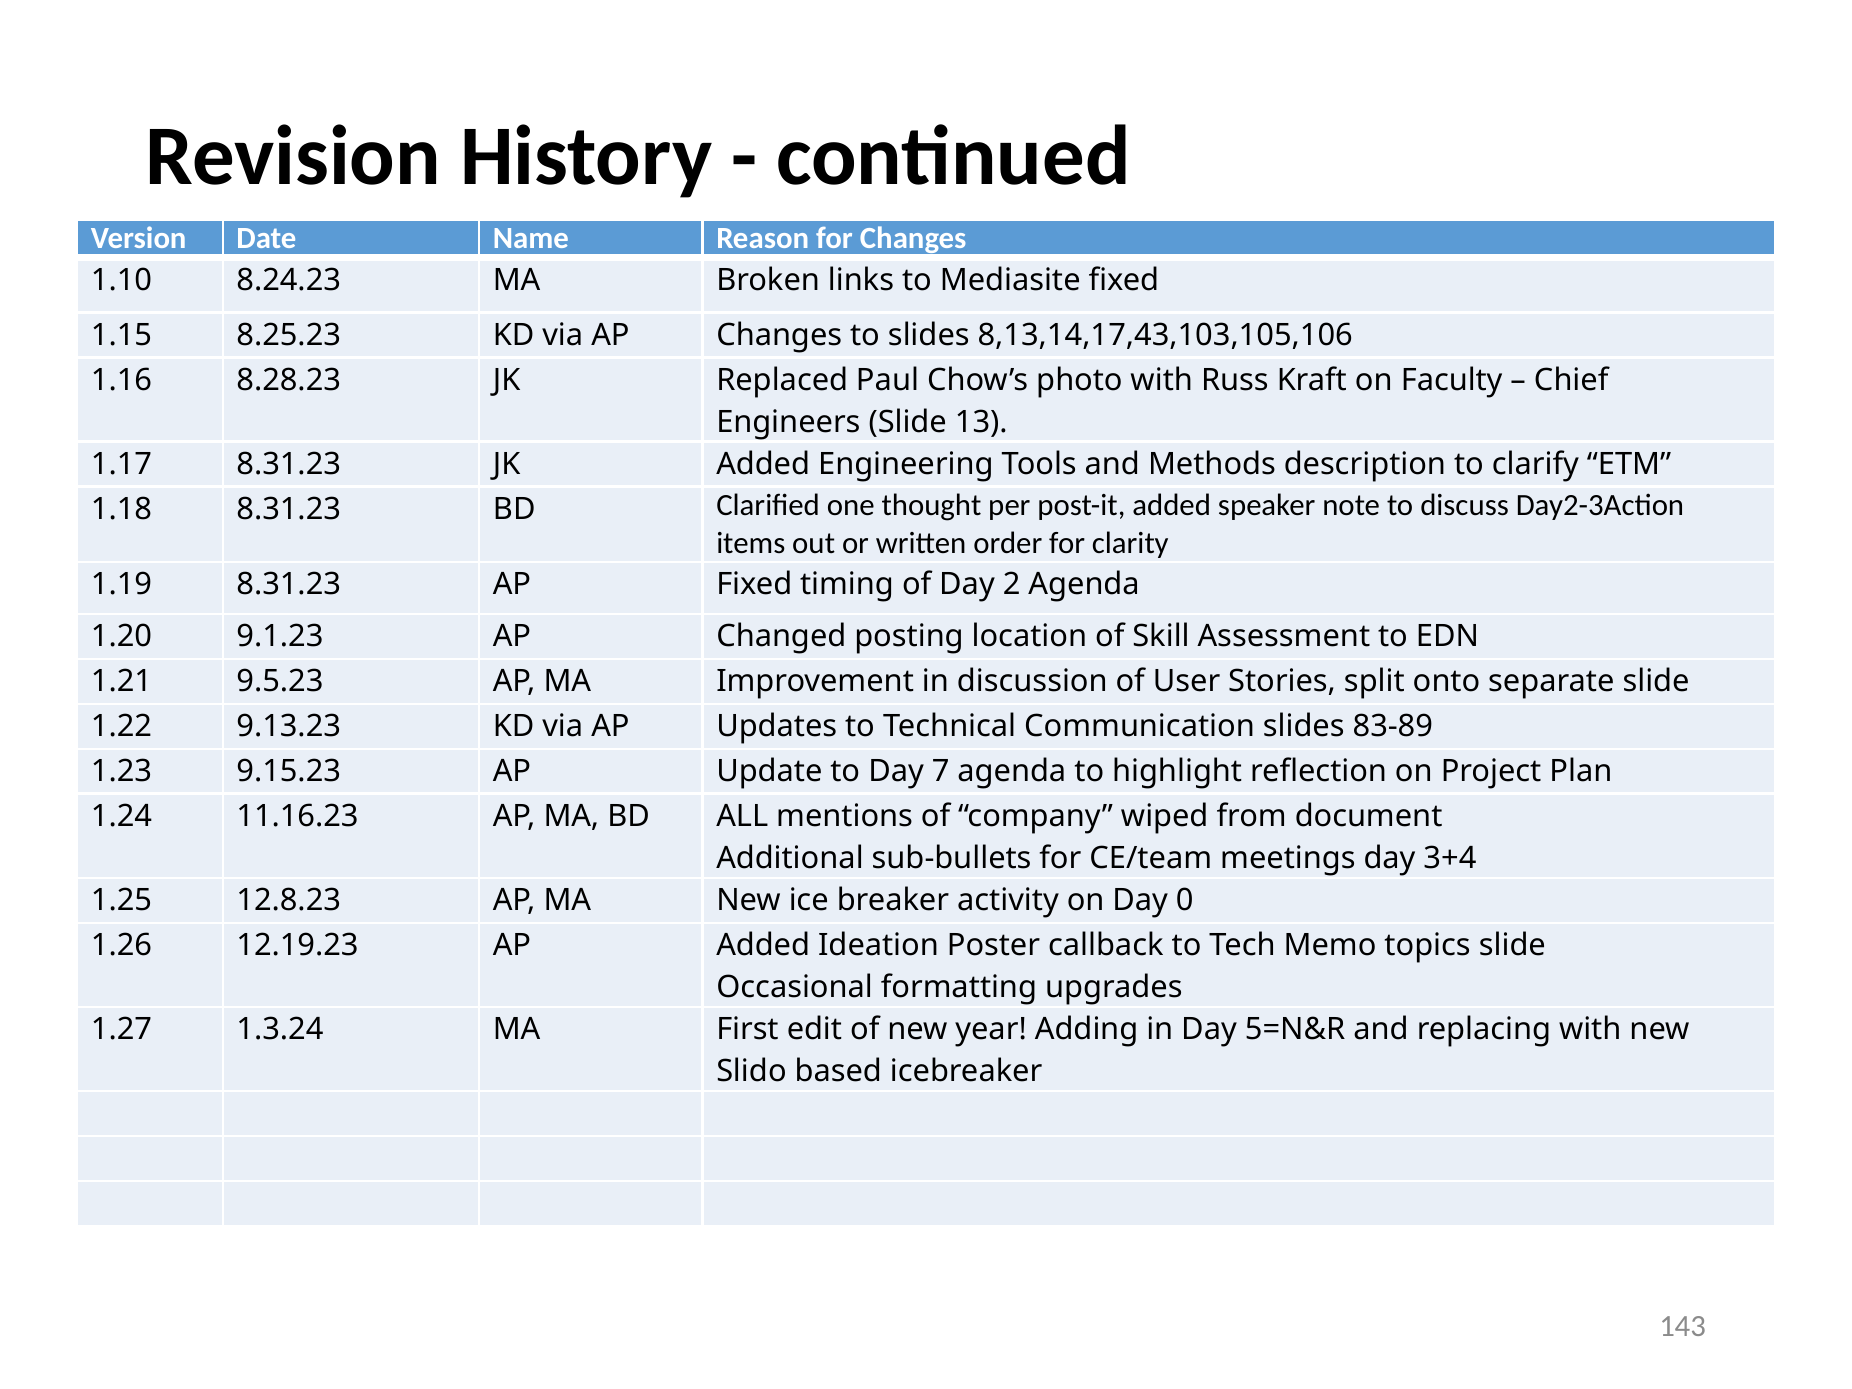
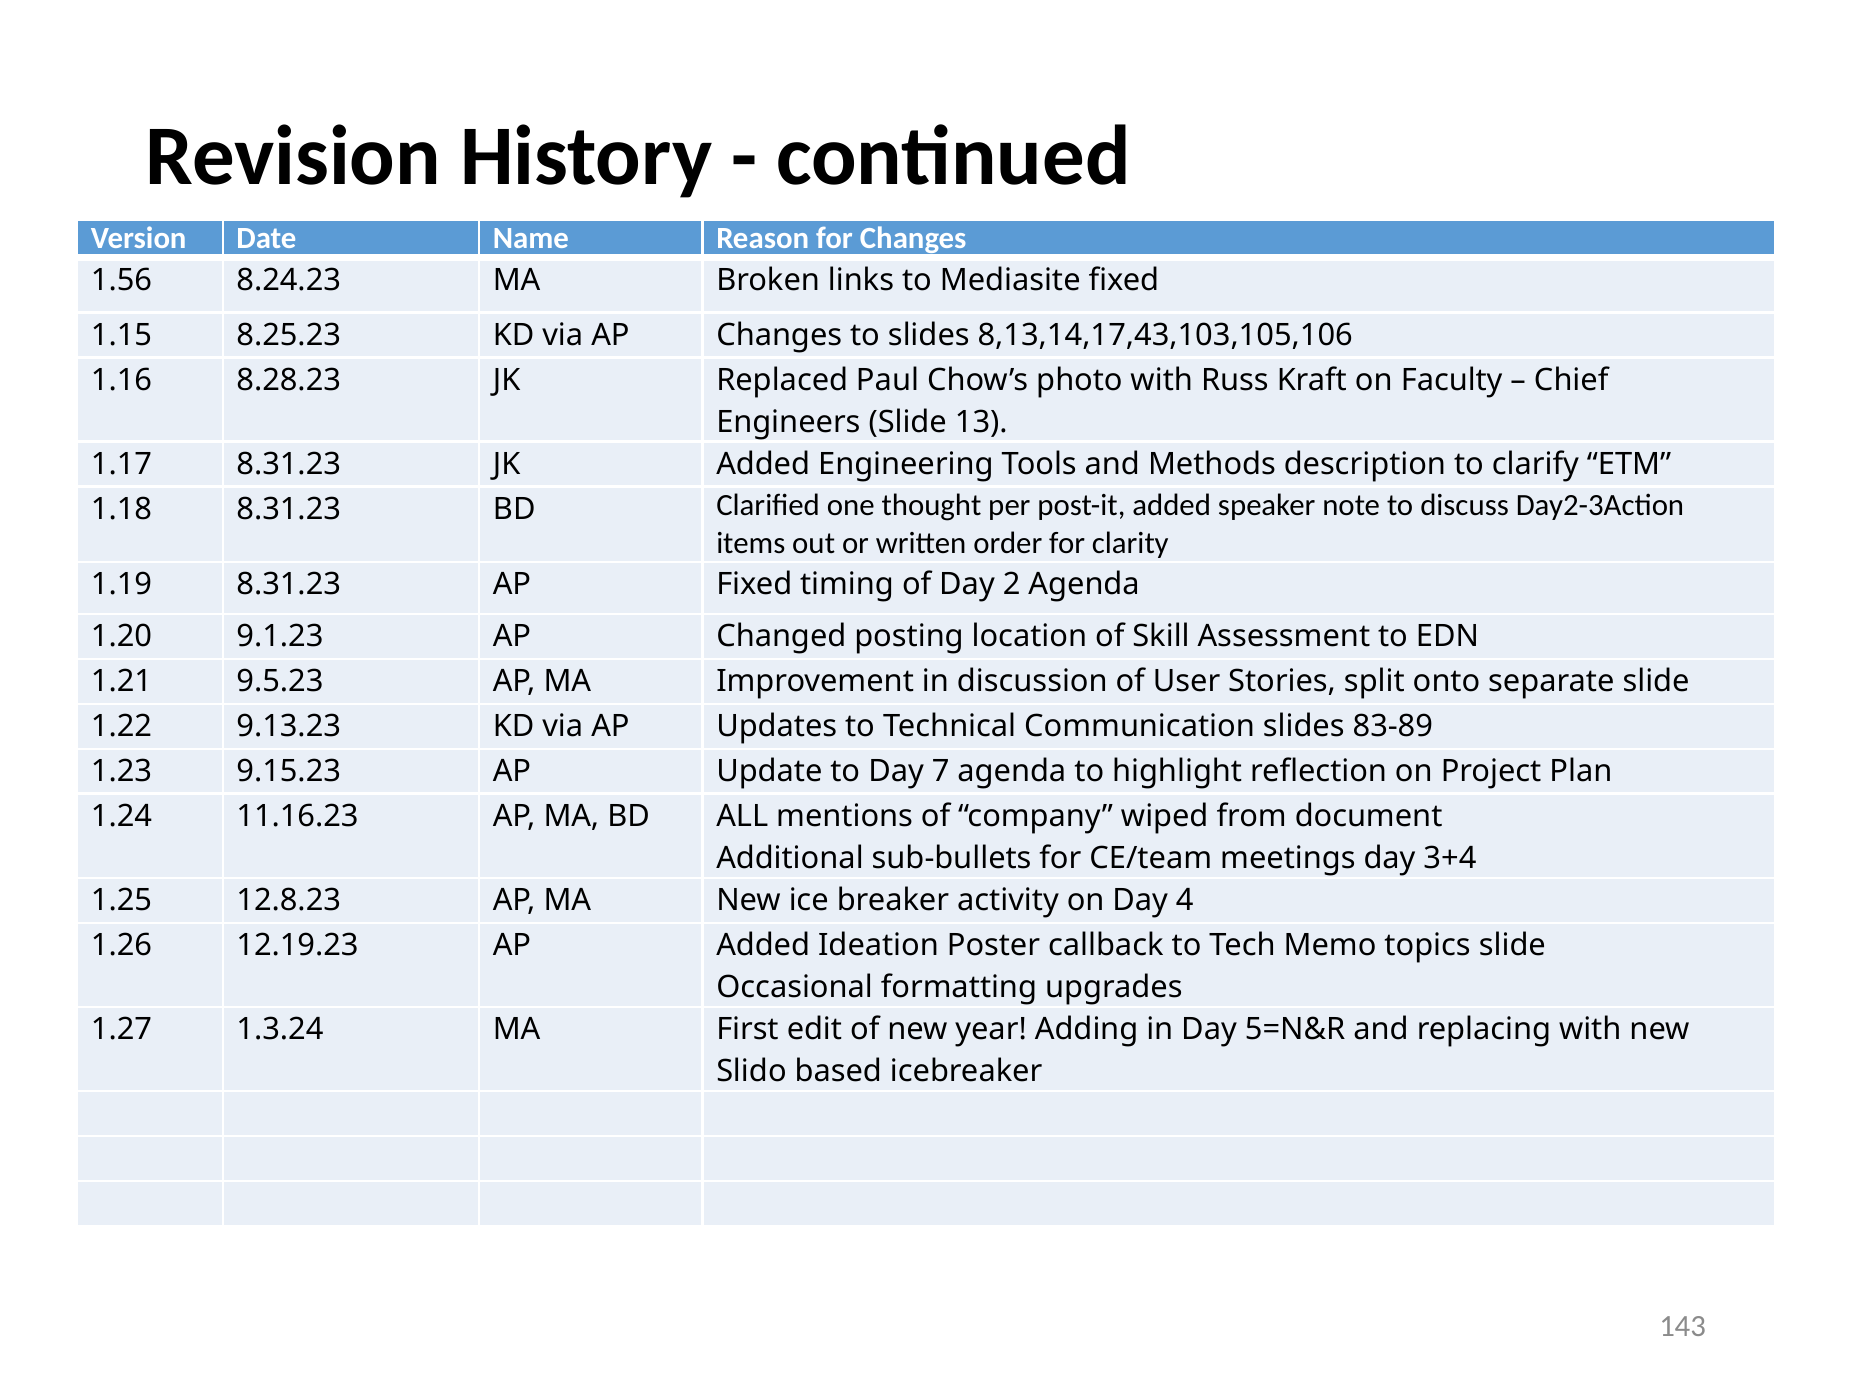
1.10: 1.10 -> 1.56
0: 0 -> 4
